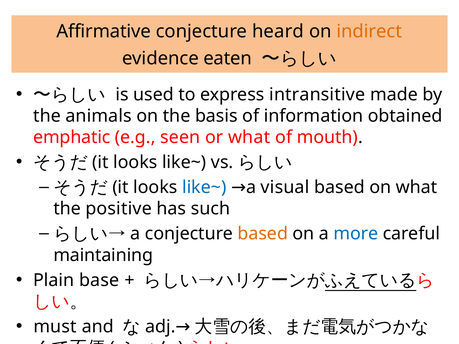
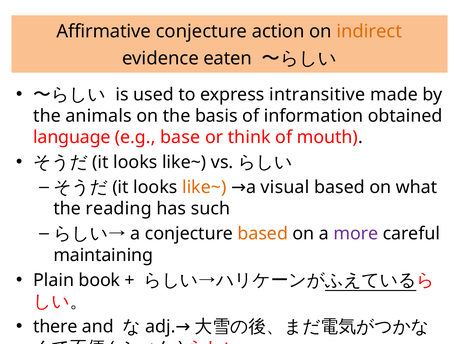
heard: heard -> action
emphatic: emphatic -> language
seen: seen -> base
or what: what -> think
like~ at (204, 187) colour: blue -> orange
positive: positive -> reading
more colour: blue -> purple
base: base -> book
must: must -> there
